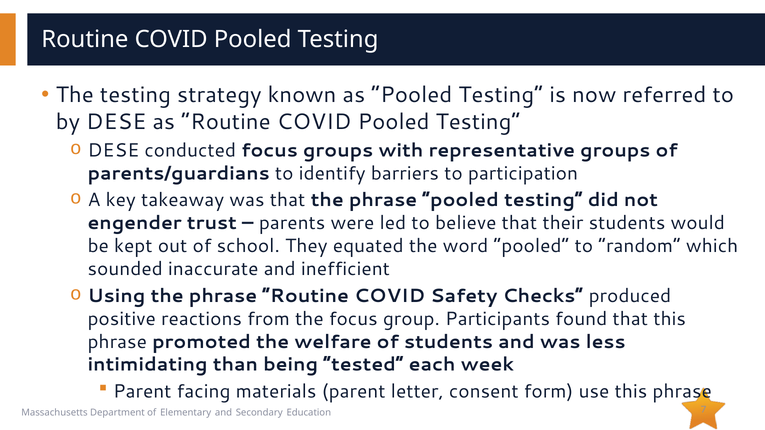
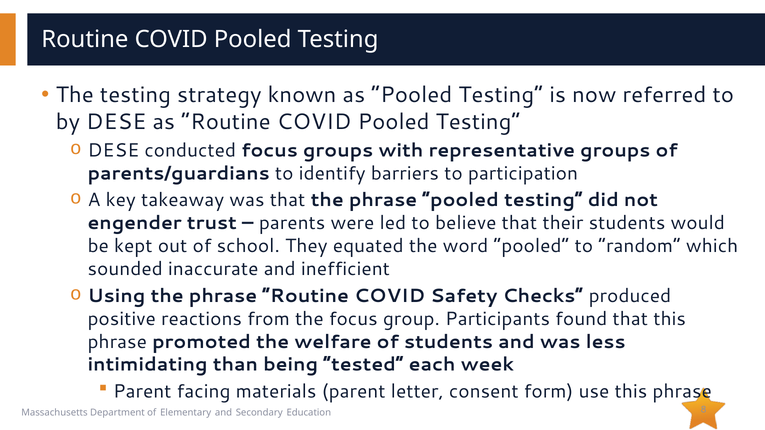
7: 7 -> 8
